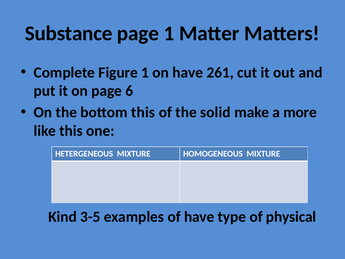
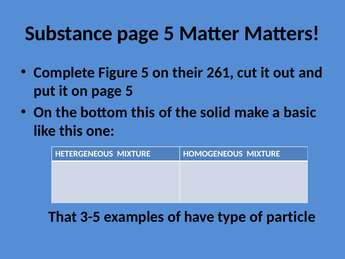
1 at (169, 33): 1 -> 5
Figure 1: 1 -> 5
on have: have -> their
on page 6: 6 -> 5
more: more -> basic
Kind: Kind -> That
physical: physical -> particle
